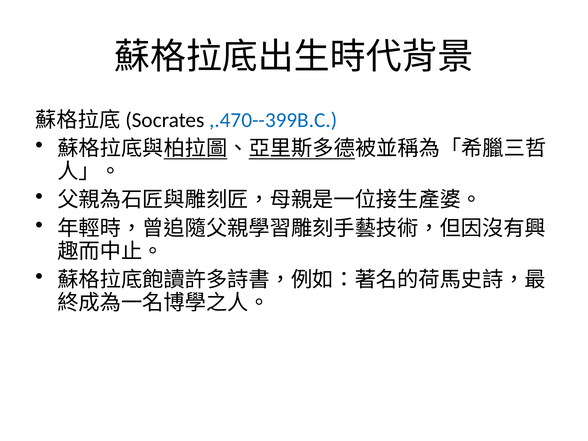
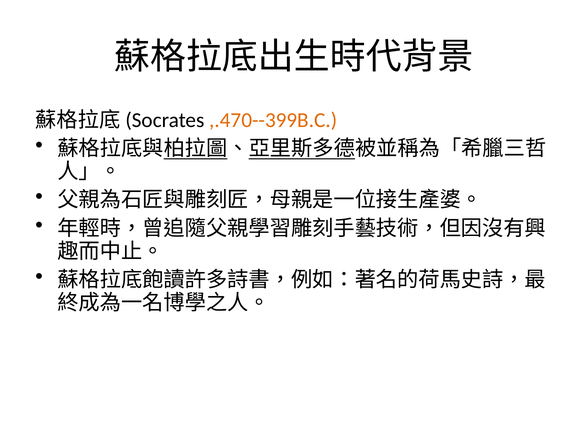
,.470--399B.C colour: blue -> orange
